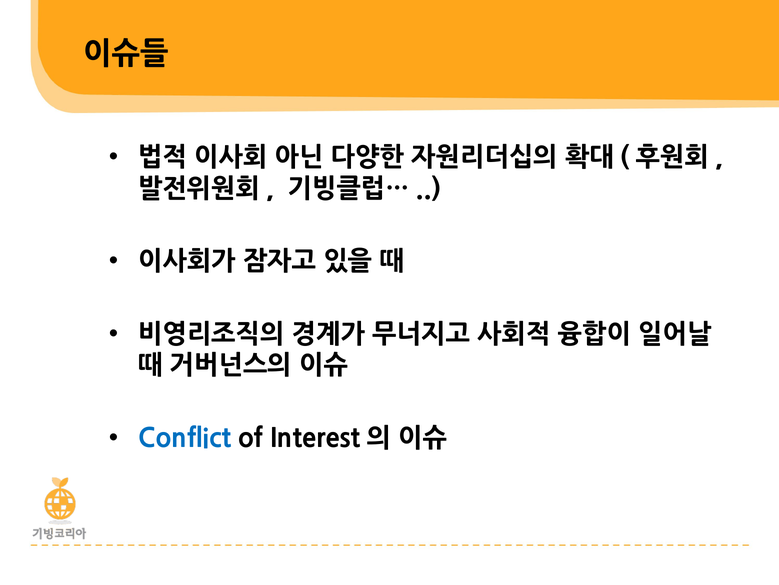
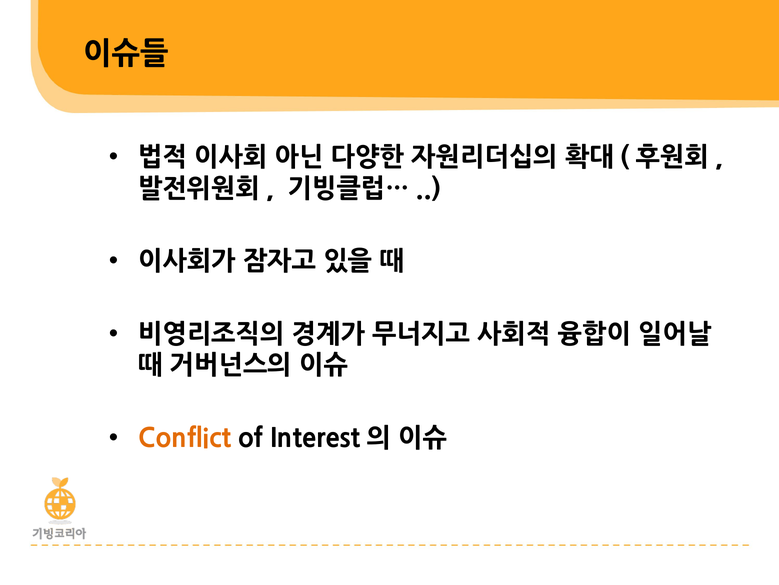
Conflict colour: blue -> orange
